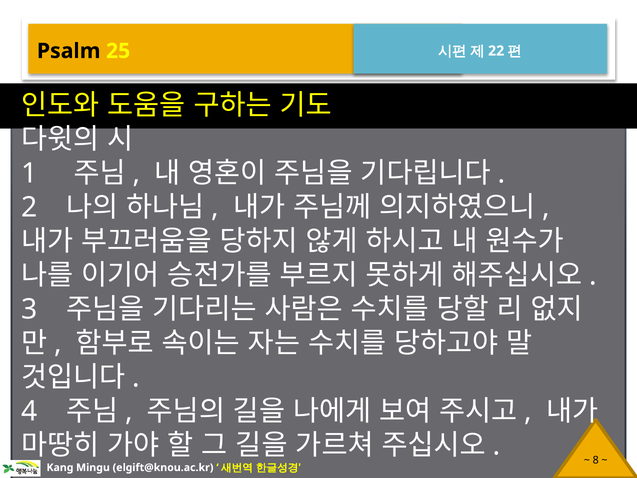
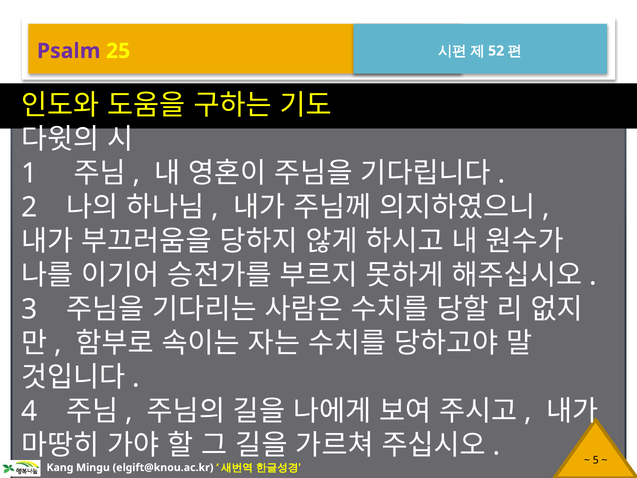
Psalm colour: black -> purple
22: 22 -> 52
8: 8 -> 5
